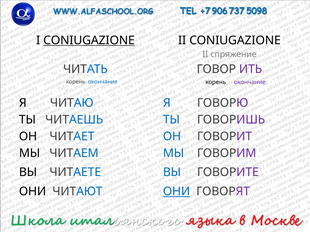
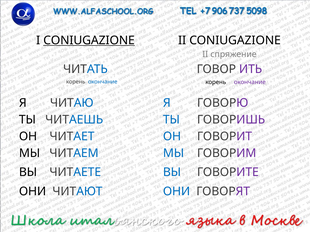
ОНИ at (177, 192) underline: present -> none
